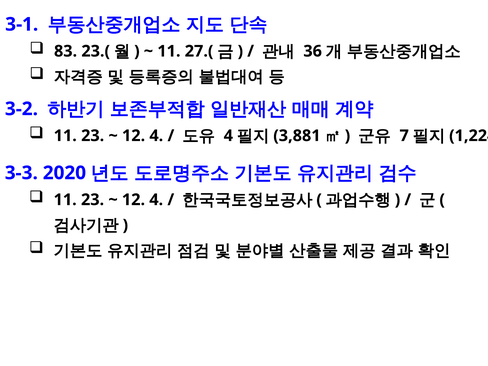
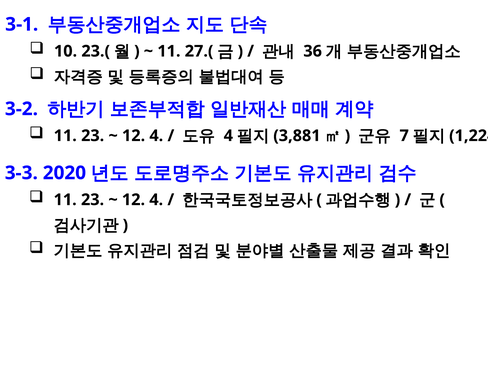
83: 83 -> 10
